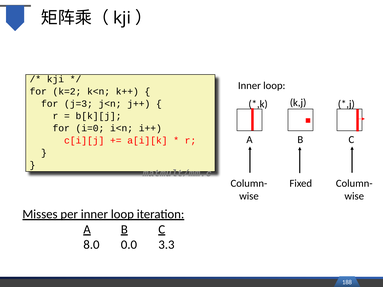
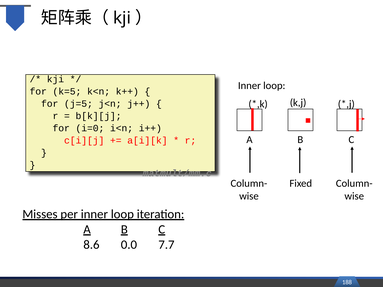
k=2: k=2 -> k=5
j=3: j=3 -> j=5
8.0: 8.0 -> 8.6
3.3: 3.3 -> 7.7
